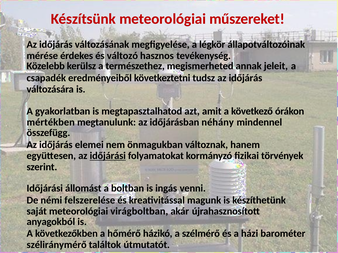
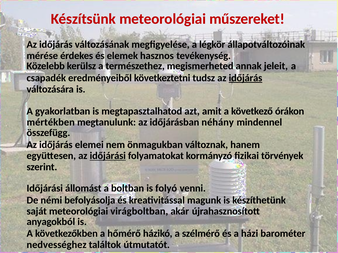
változó: változó -> elemek
időjárás at (246, 78) underline: none -> present
ingás: ingás -> folyó
felszerelése: felszerelése -> befolyásolja
széliránymérő: széliránymérő -> nedvességhez
